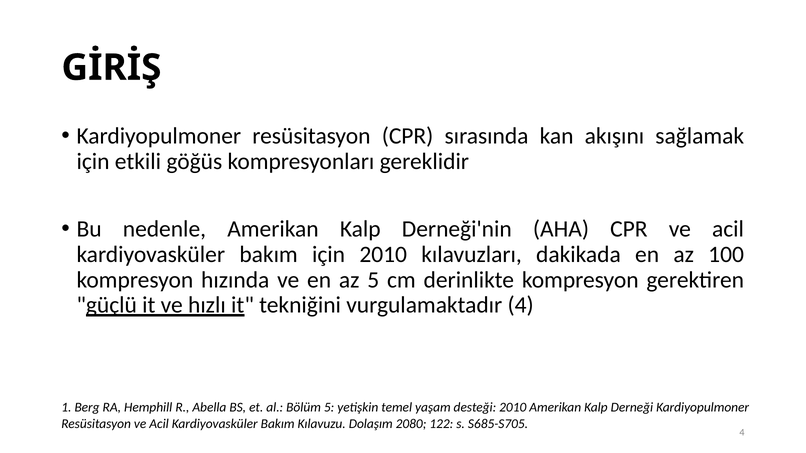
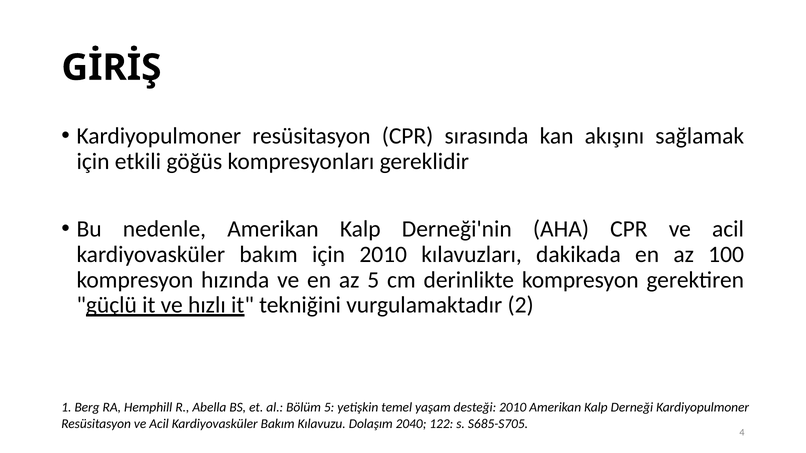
vurgulamaktadır 4: 4 -> 2
2080: 2080 -> 2040
